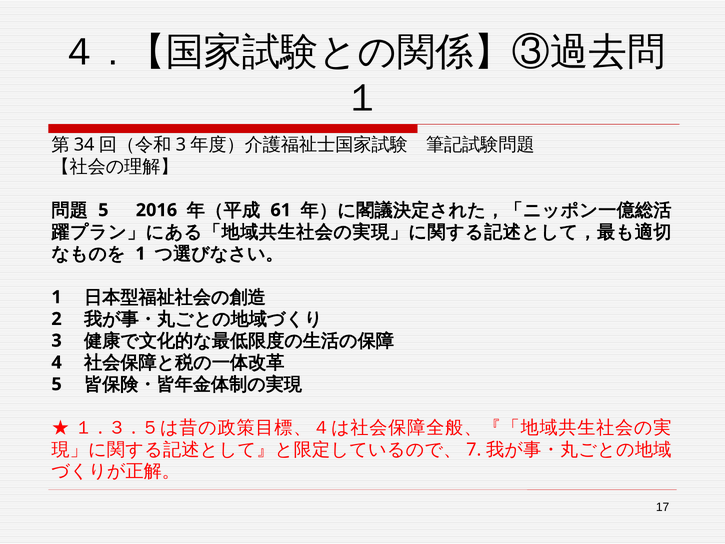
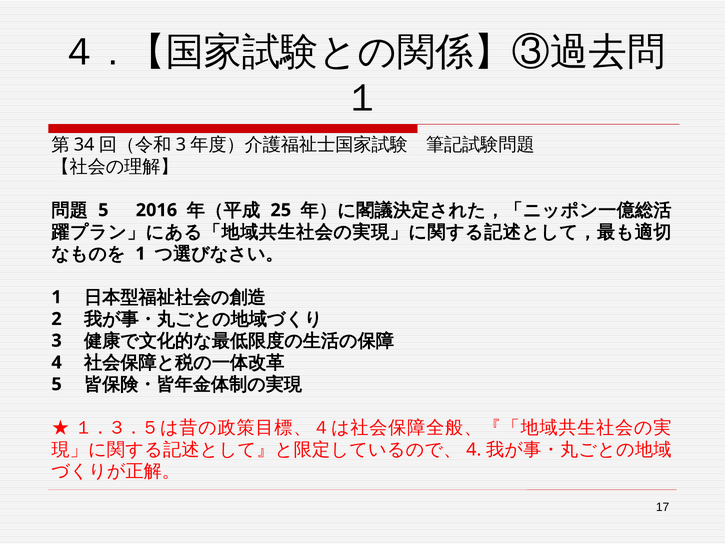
61: 61 -> 25
7 at (474, 449): 7 -> 4
